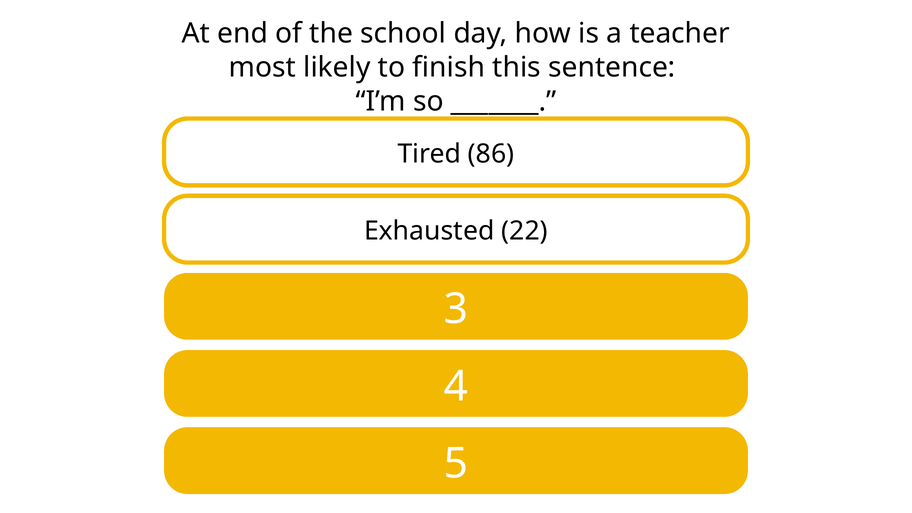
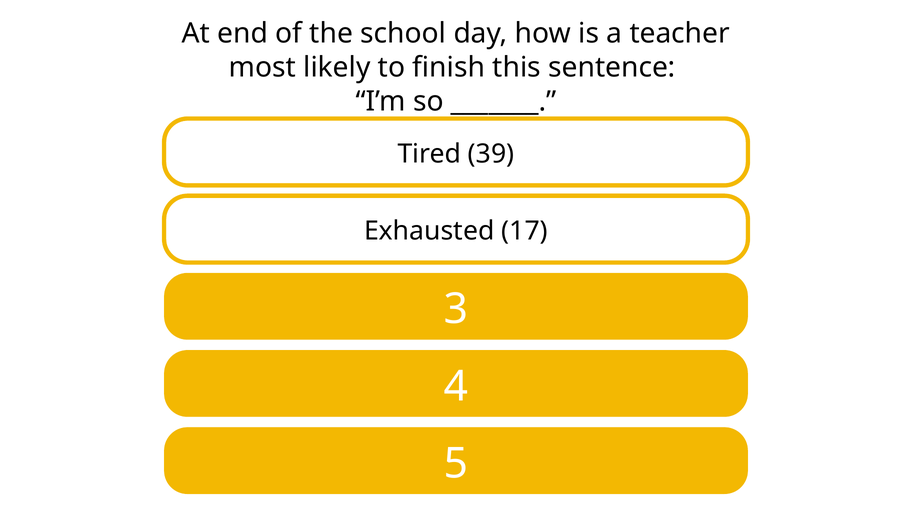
86: 86 -> 39
22: 22 -> 17
